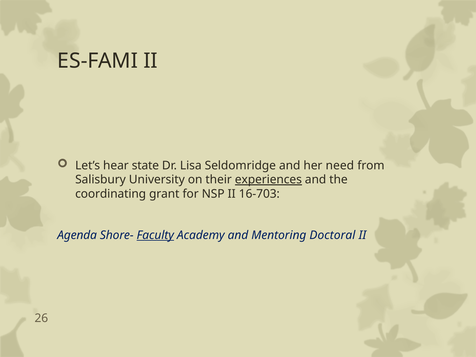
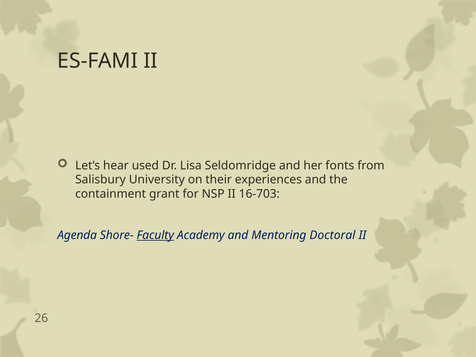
state: state -> used
need: need -> fonts
experiences underline: present -> none
coordinating: coordinating -> containment
